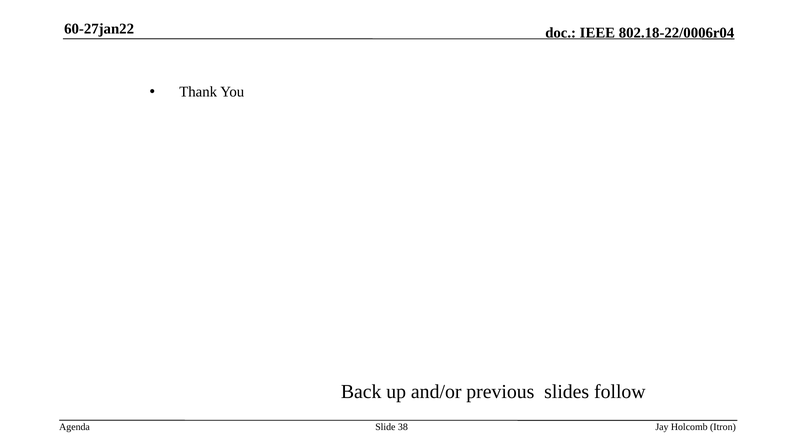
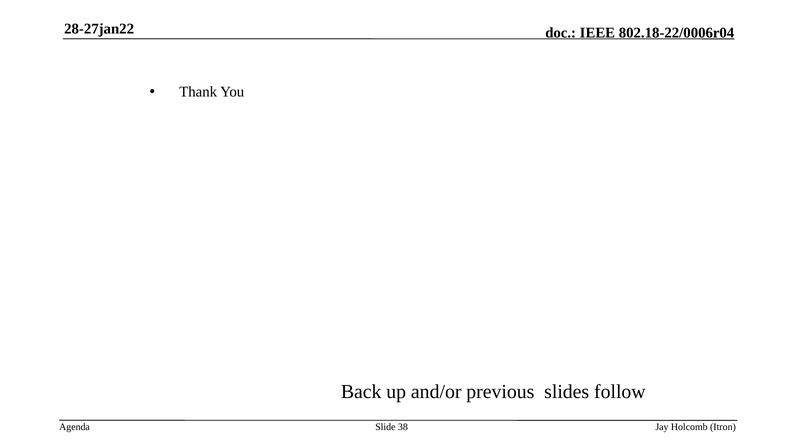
60-27jan22: 60-27jan22 -> 28-27jan22
